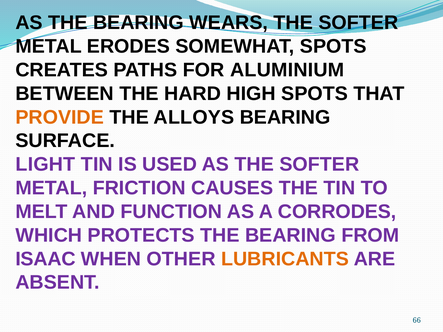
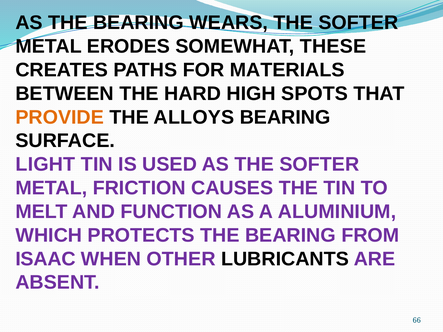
SOMEWHAT SPOTS: SPOTS -> THESE
ALUMINIUM: ALUMINIUM -> MATERIALS
CORRODES: CORRODES -> ALUMINIUM
LUBRICANTS colour: orange -> black
